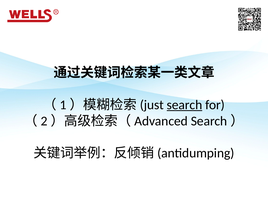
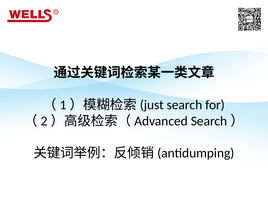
search underline: present -> none
